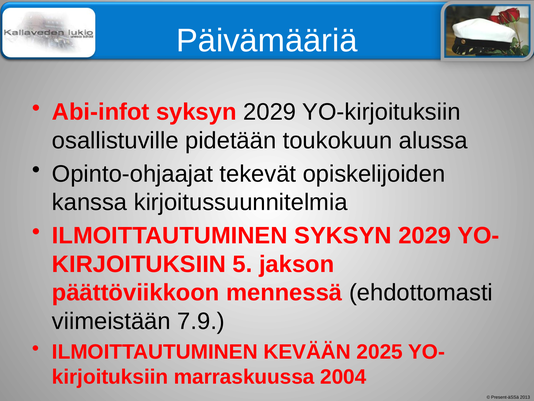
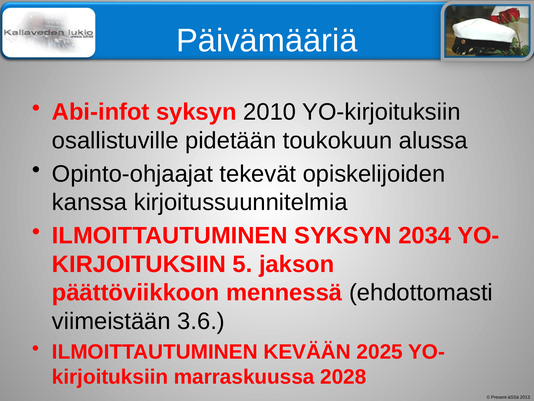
Abi-infot syksyn 2029: 2029 -> 2010
ILMOITTAUTUMINEN SYKSYN 2029: 2029 -> 2034
7.9: 7.9 -> 3.6
2004: 2004 -> 2028
